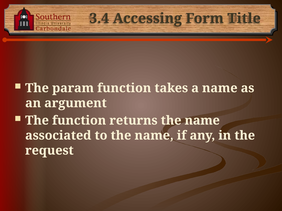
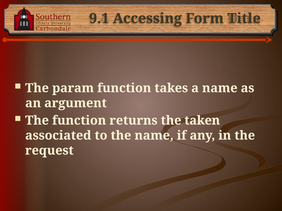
3.4: 3.4 -> 9.1
returns the name: name -> taken
